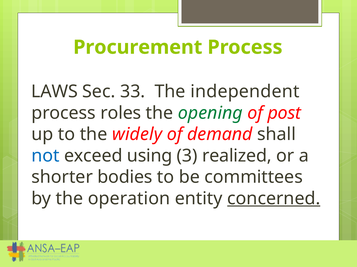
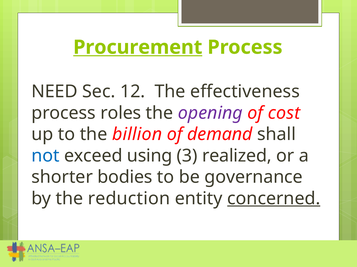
Procurement underline: none -> present
LAWS: LAWS -> NEED
33: 33 -> 12
independent: independent -> effectiveness
opening colour: green -> purple
post: post -> cost
widely: widely -> billion
committees: committees -> governance
operation: operation -> reduction
